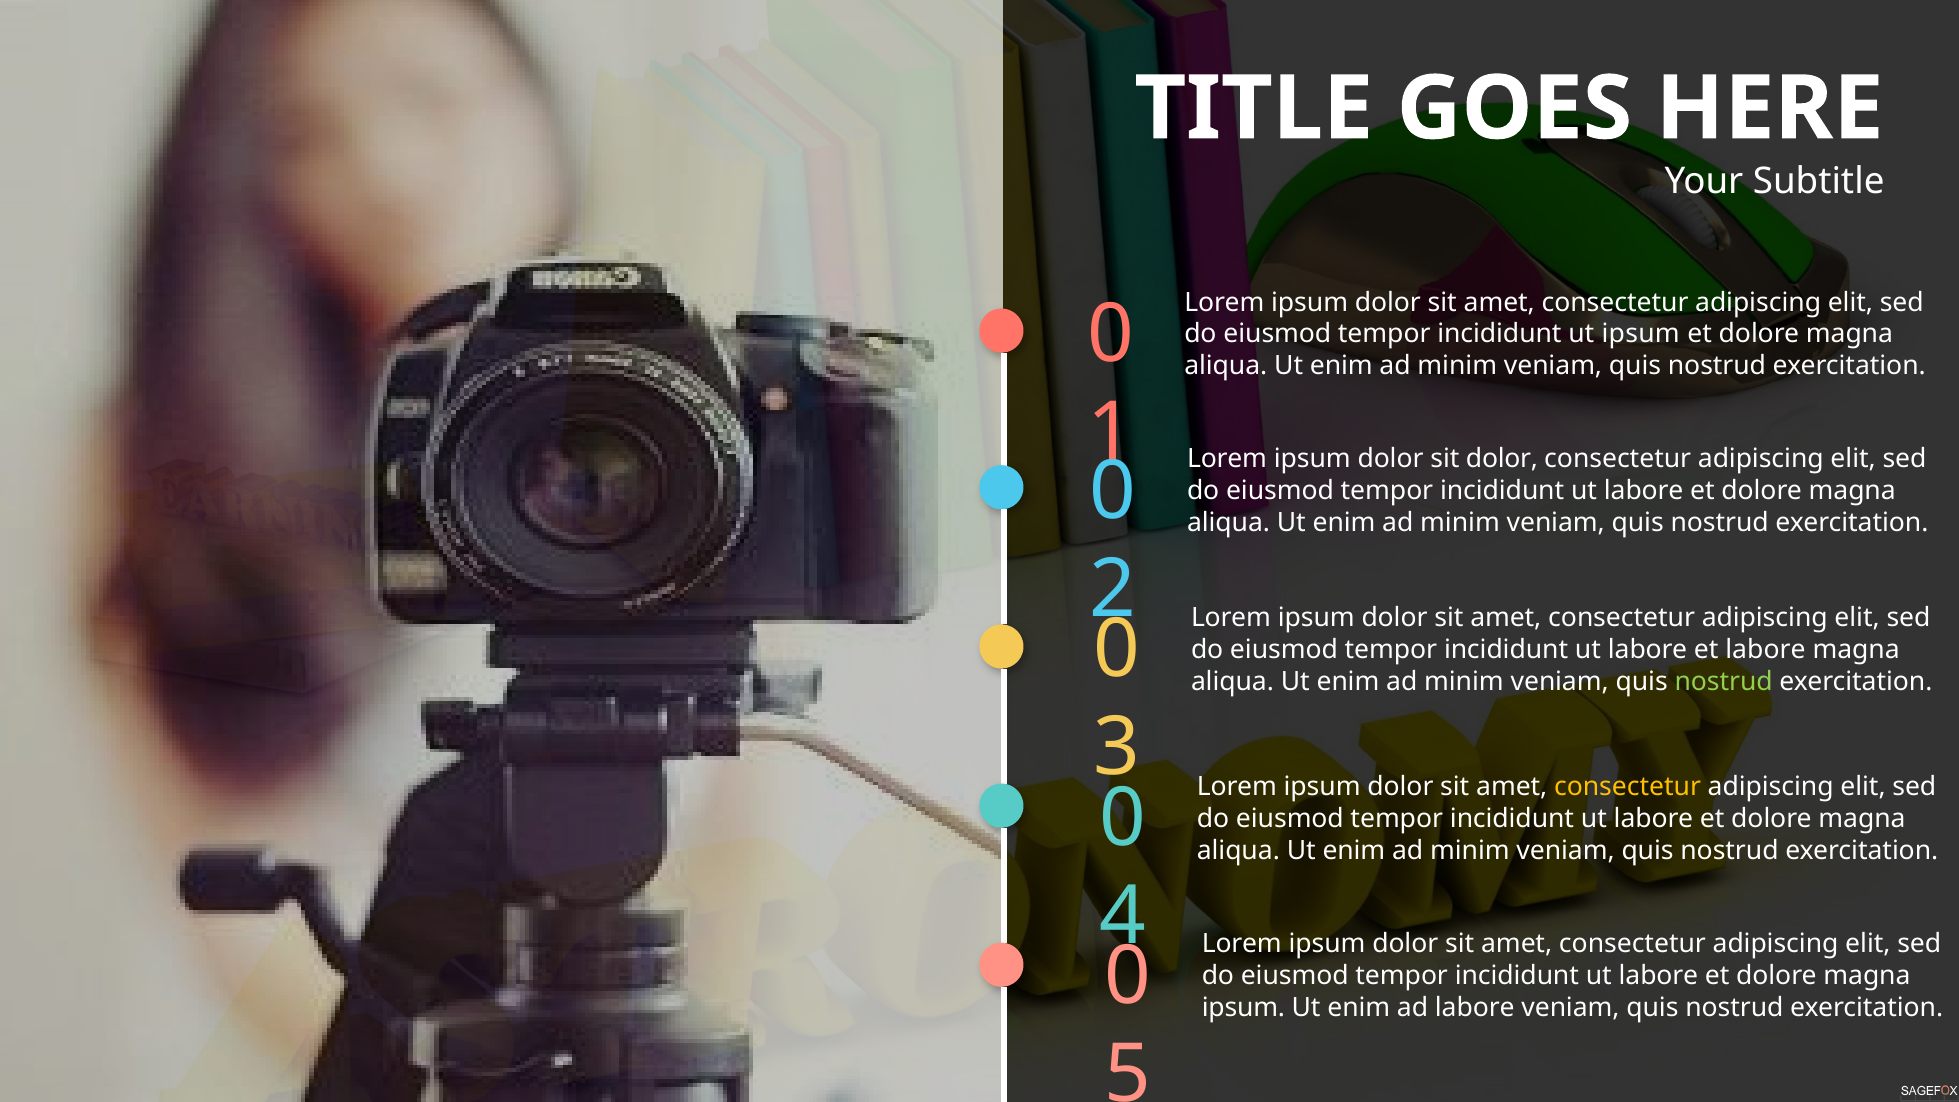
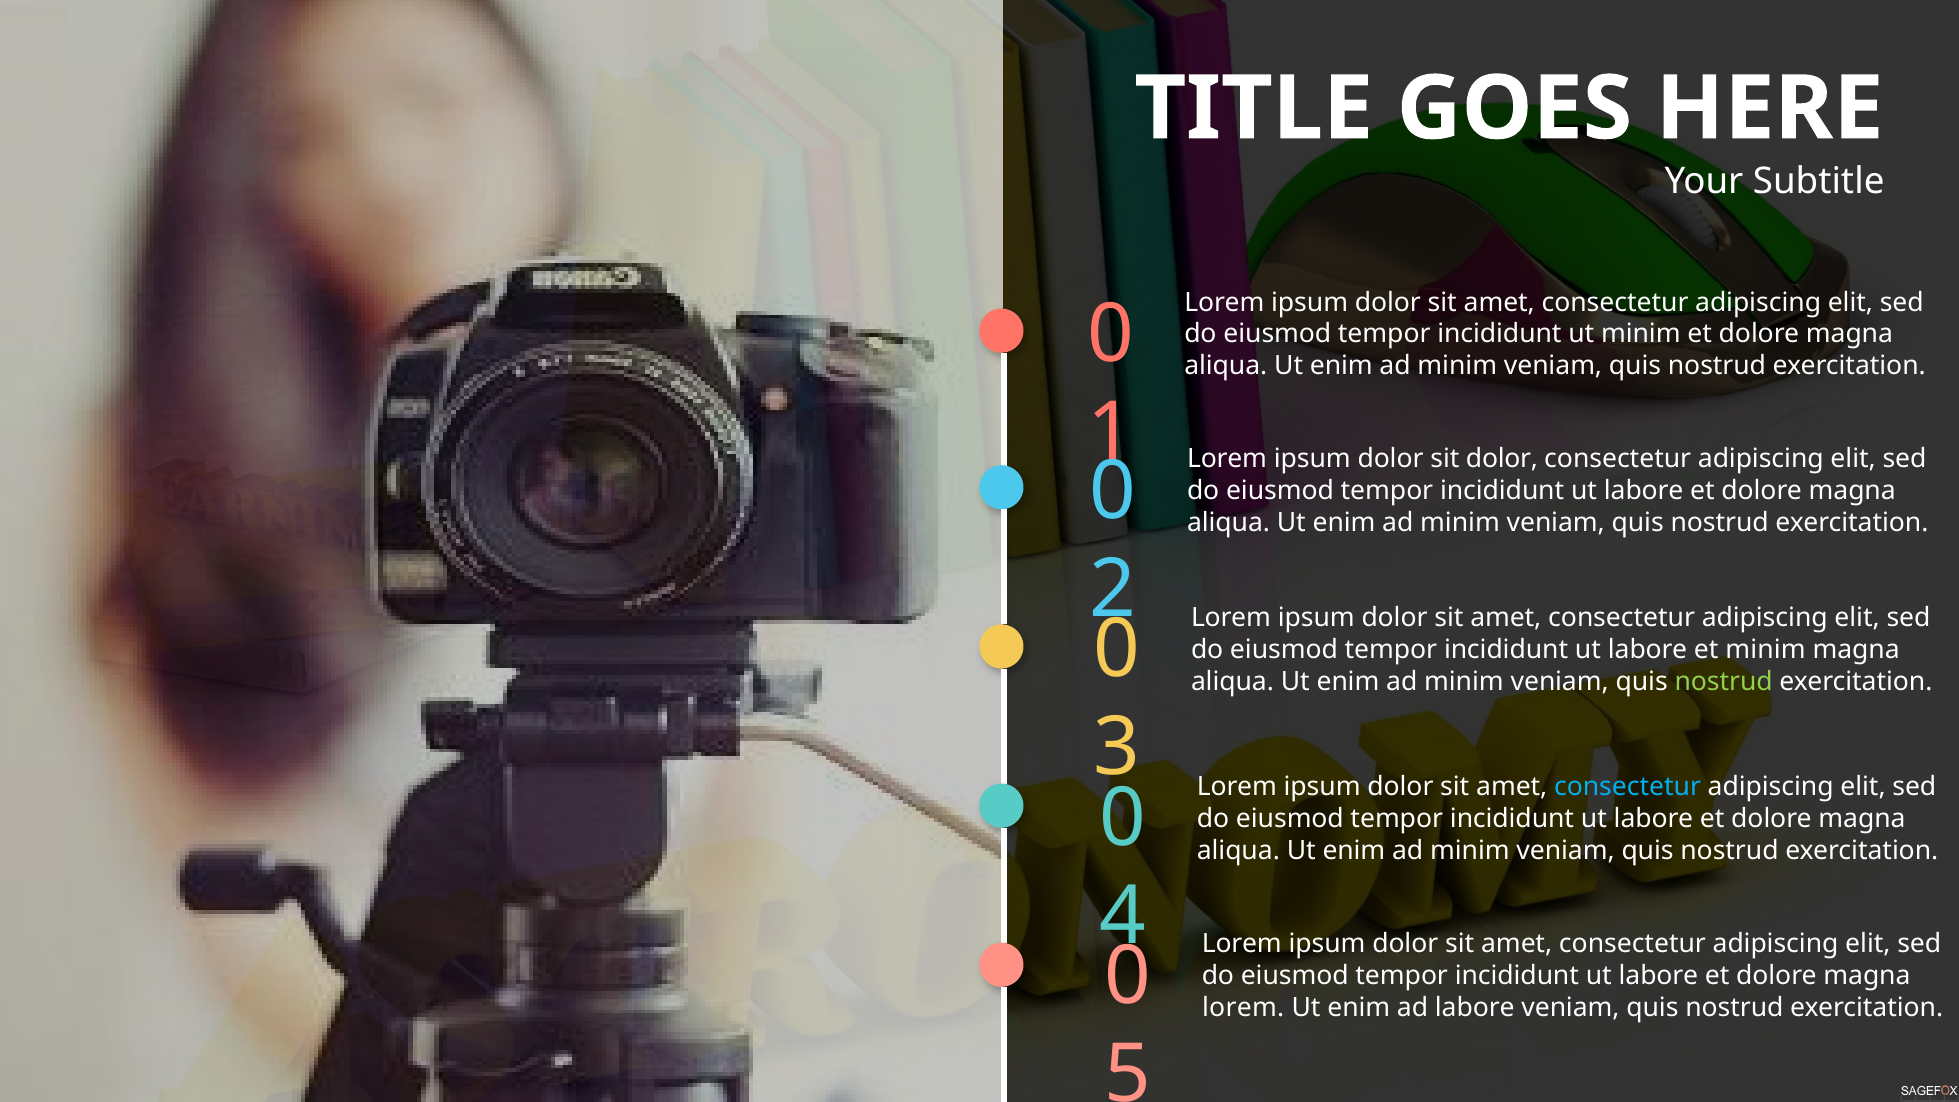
ut ipsum: ipsum -> minim
et labore: labore -> minim
consectetur at (1628, 786) colour: yellow -> light blue
ipsum at (1243, 1008): ipsum -> lorem
